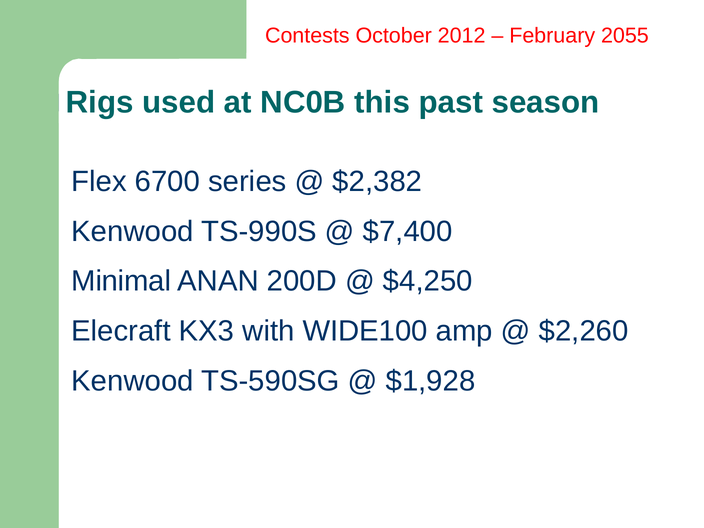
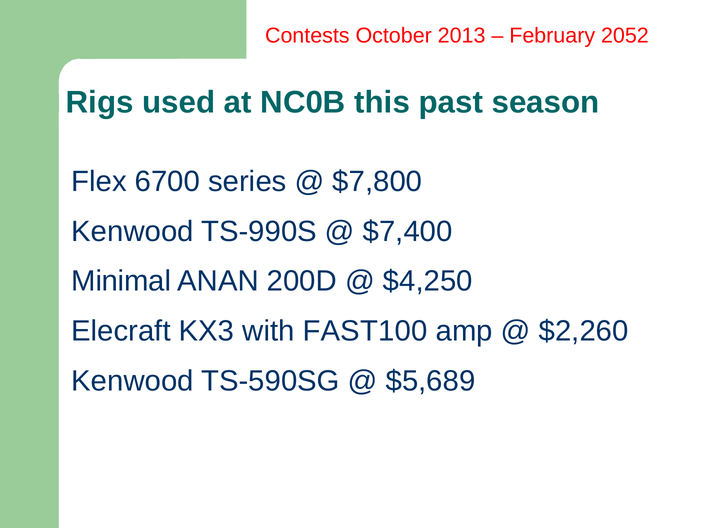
2012: 2012 -> 2013
2055: 2055 -> 2052
$2,382: $2,382 -> $7,800
WIDE100: WIDE100 -> FAST100
$1,928: $1,928 -> $5,689
